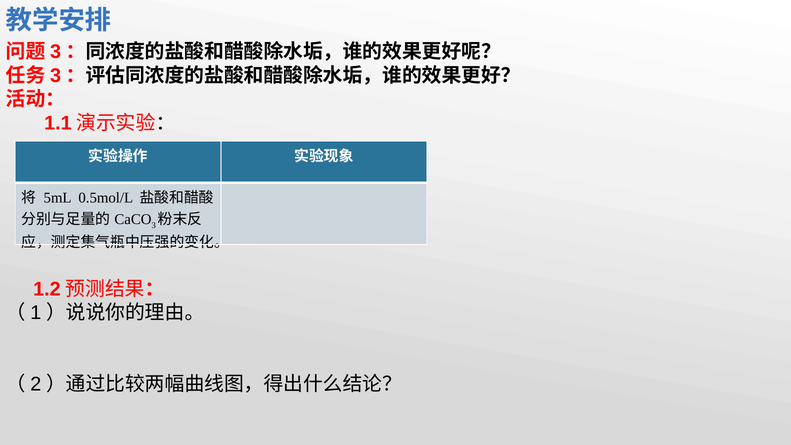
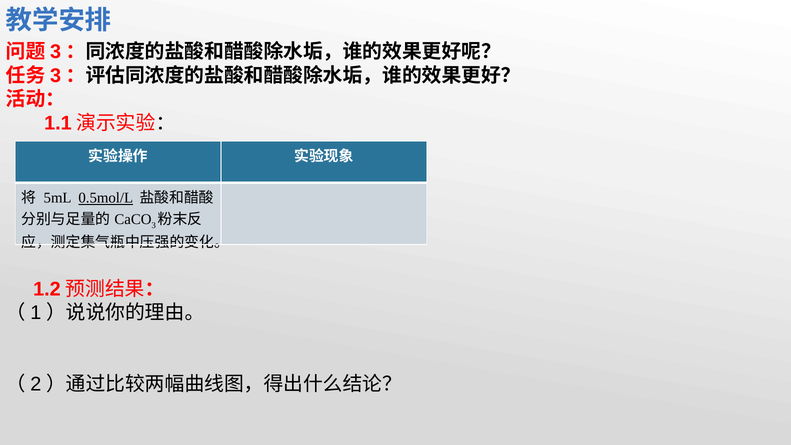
0.5mol/L underline: none -> present
